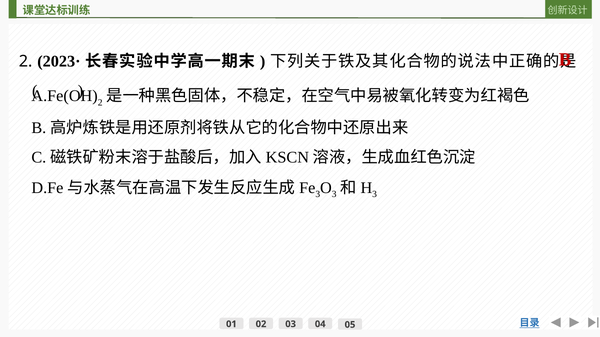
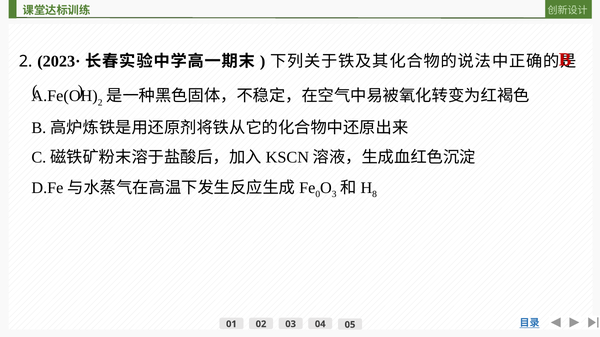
3 at (318, 194): 3 -> 0
3 at (375, 194): 3 -> 8
